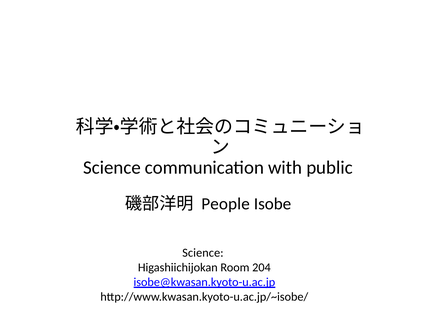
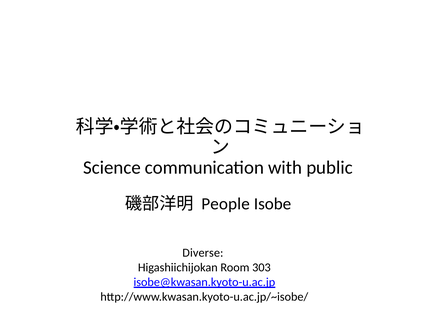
Science at (203, 252): Science -> Diverse
204: 204 -> 303
